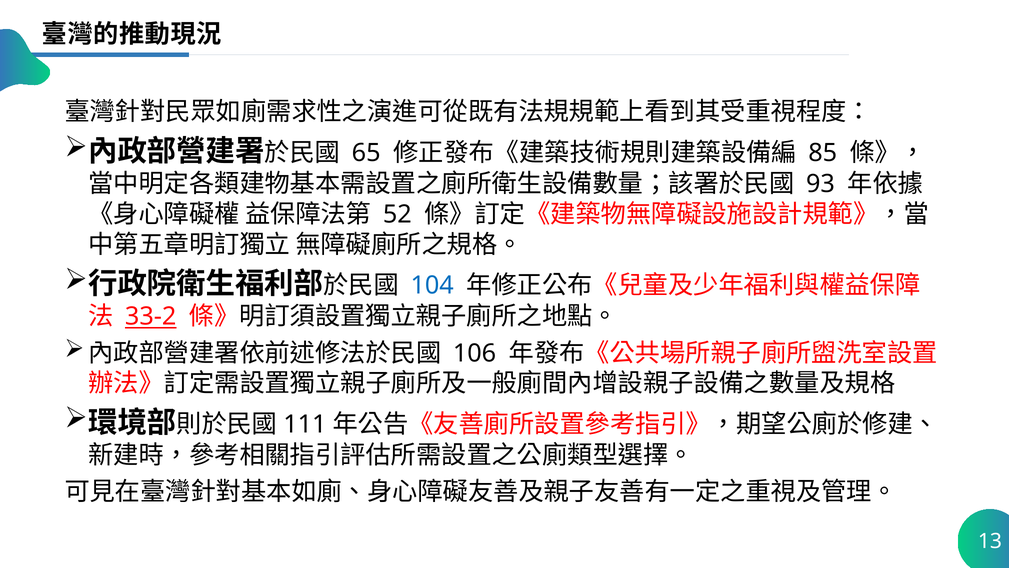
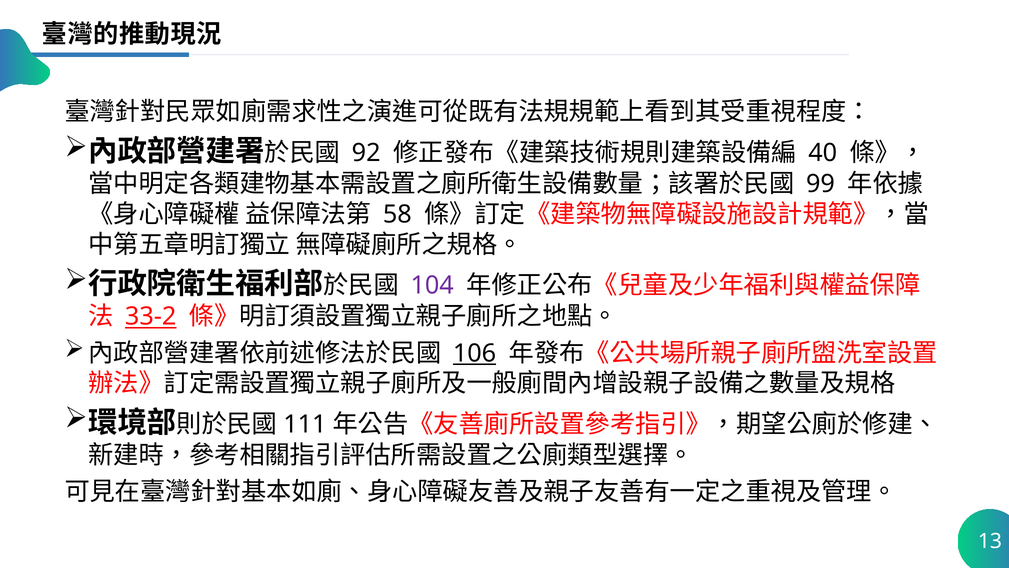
65: 65 -> 92
85: 85 -> 40
93: 93 -> 99
52: 52 -> 58
104 colour: blue -> purple
106 underline: none -> present
